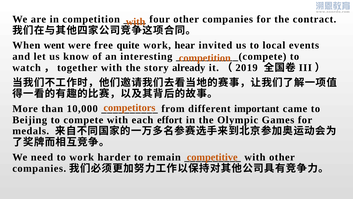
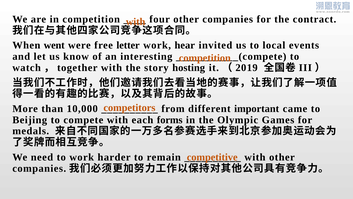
quite: quite -> letter
already: already -> hosting
effort: effort -> forms
